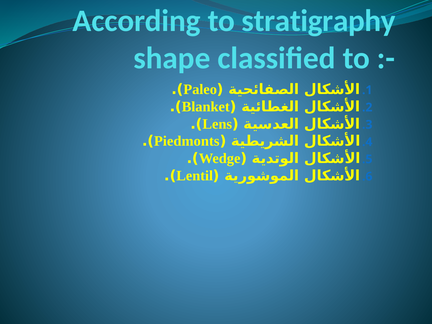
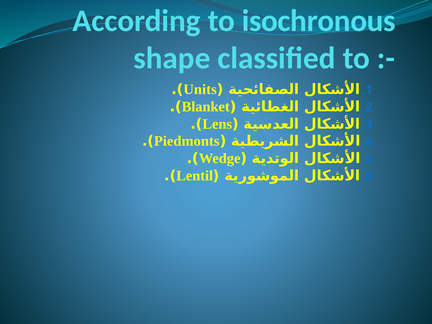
stratigraphy: stratigraphy -> isochronous
Paleo: Paleo -> Units
